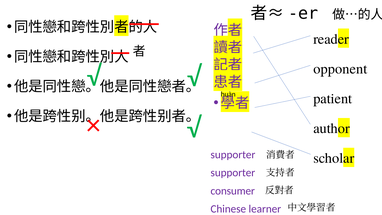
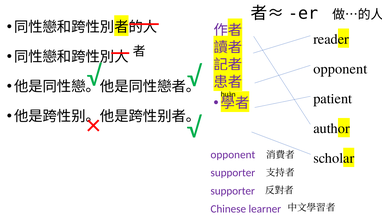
supporter at (233, 154): supporter -> opponent
consumer at (233, 191): consumer -> supporter
